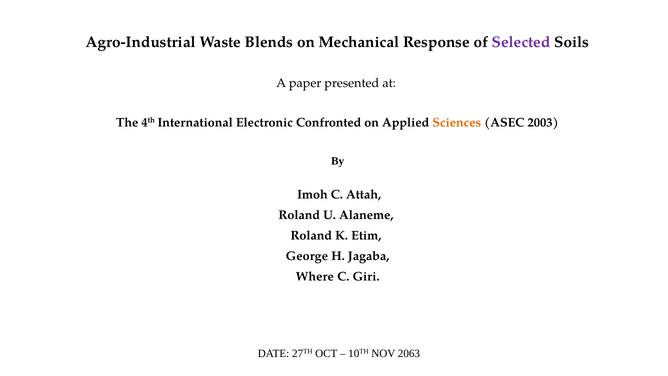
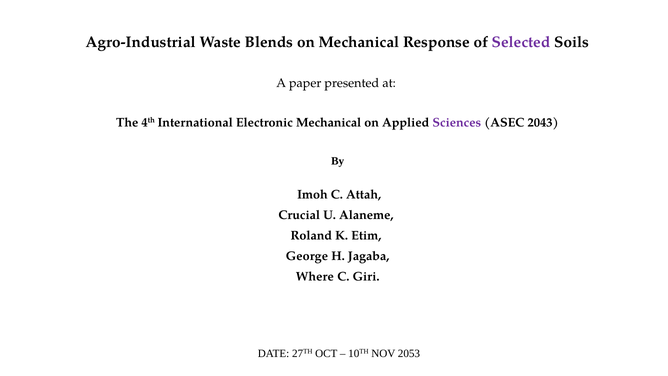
Electronic Confronted: Confronted -> Mechanical
Sciences colour: orange -> purple
2003: 2003 -> 2043
Roland at (299, 215): Roland -> Crucial
2063: 2063 -> 2053
